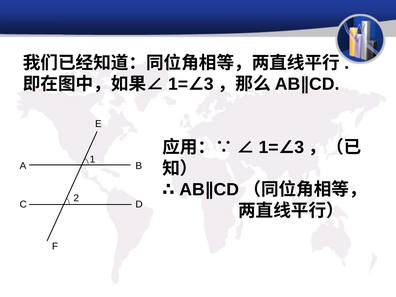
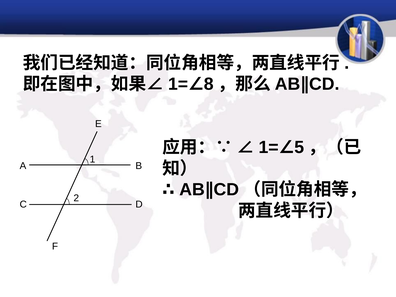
3 at (209, 84): 3 -> 8
3 at (299, 147): 3 -> 5
